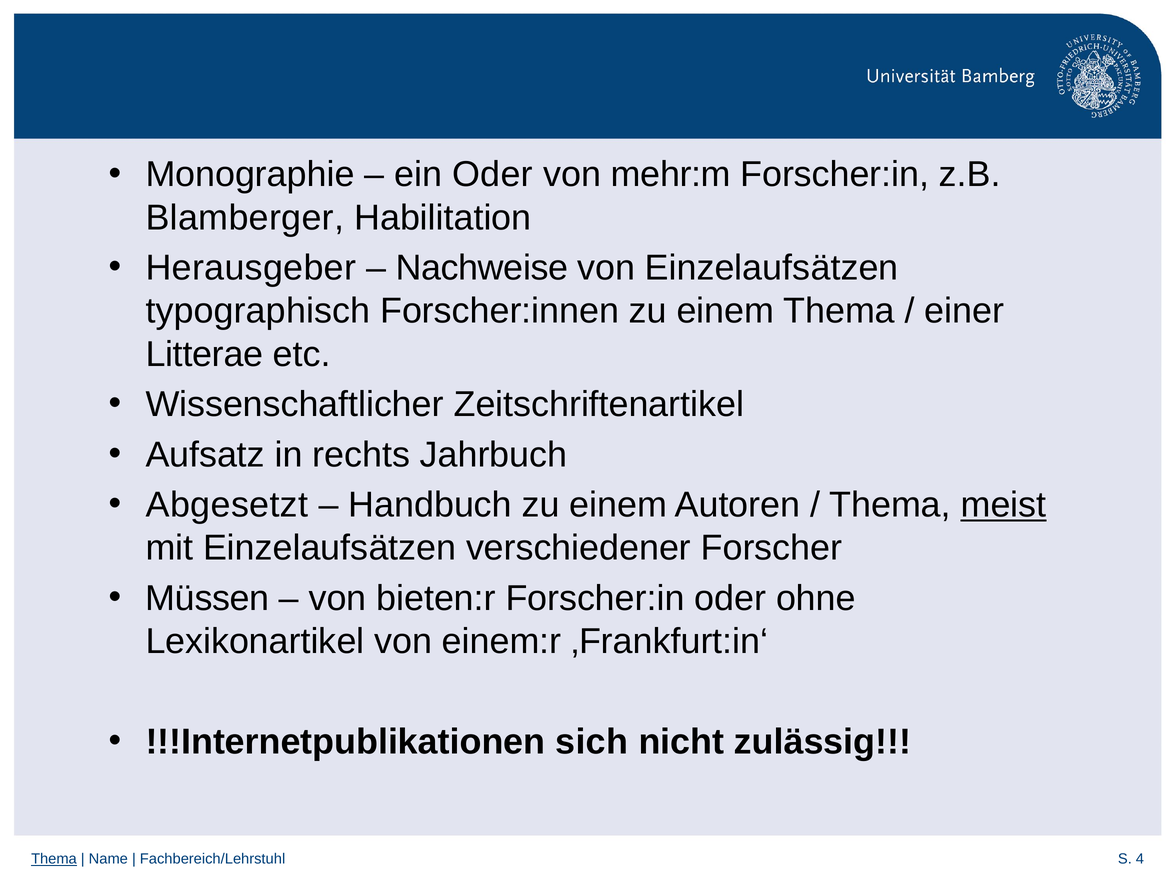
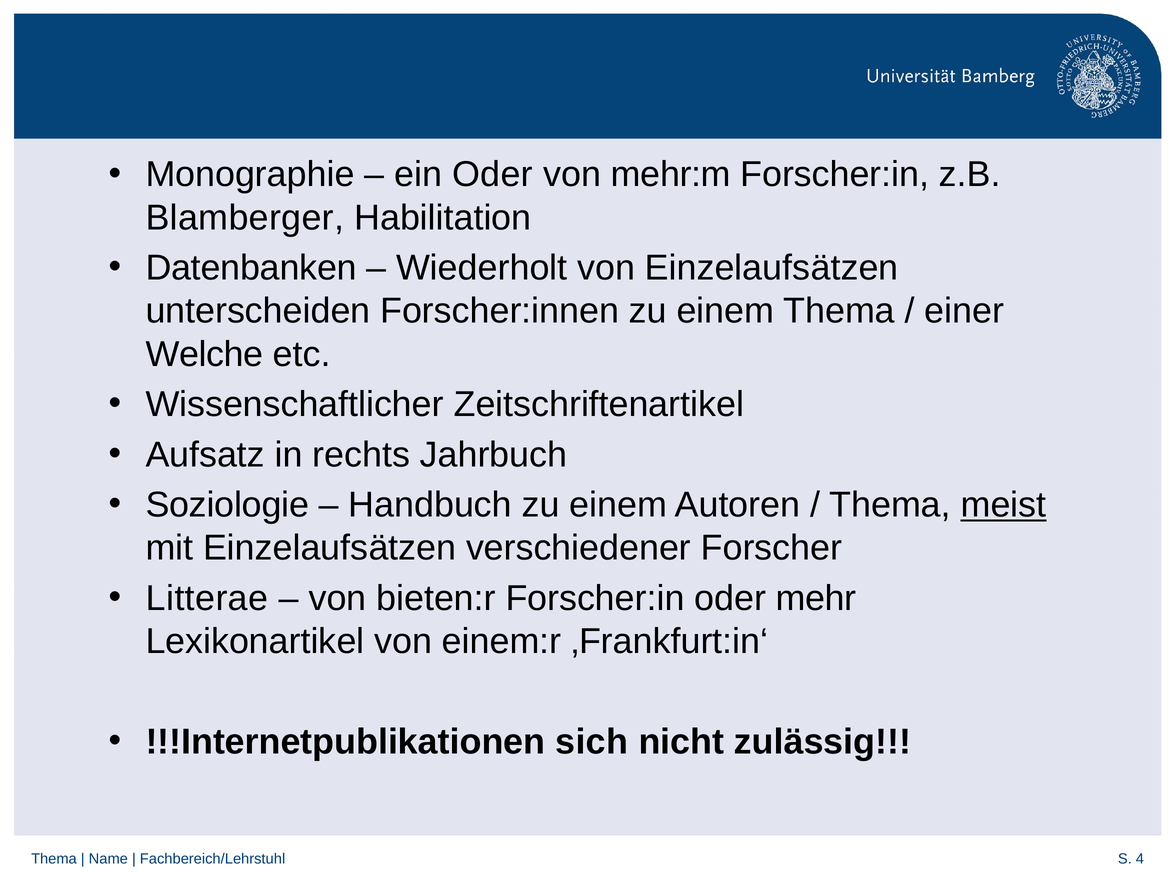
Herausgeber: Herausgeber -> Datenbanken
Nachweise: Nachweise -> Wiederholt
typographisch: typographisch -> unterscheiden
Litterae: Litterae -> Welche
Abgesetzt: Abgesetzt -> Soziologie
Müssen: Müssen -> Litterae
ohne: ohne -> mehr
Thema at (54, 858) underline: present -> none
